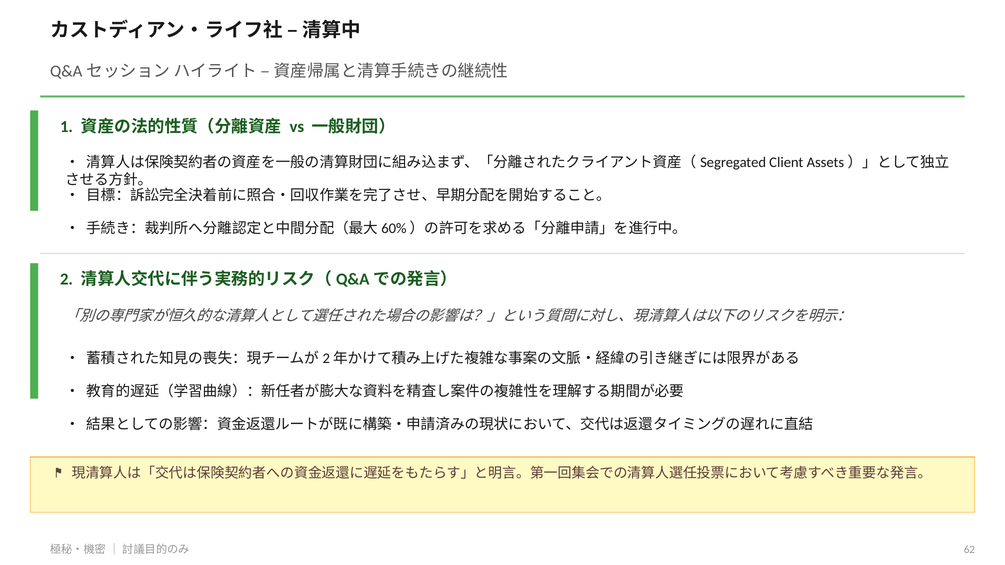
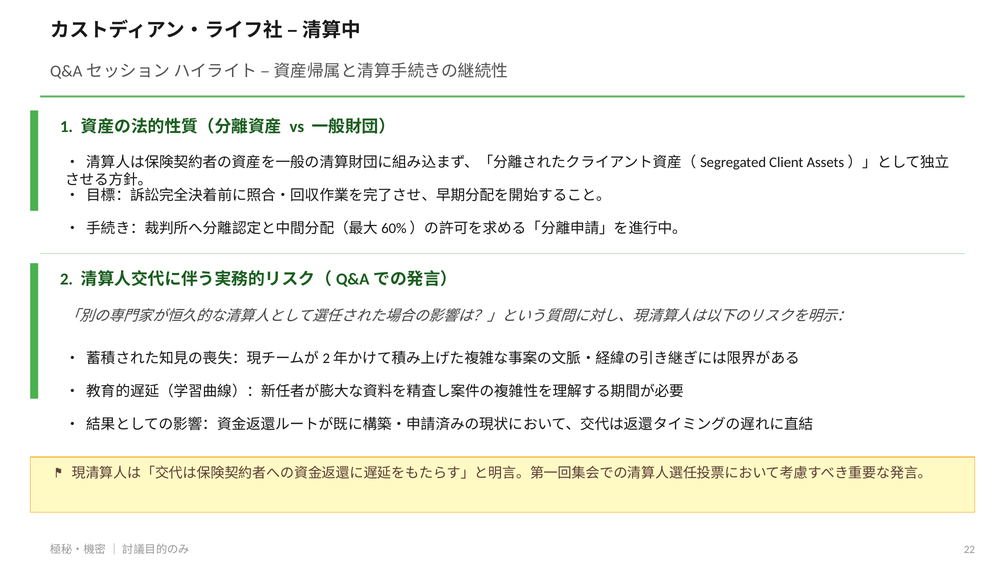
62: 62 -> 22
